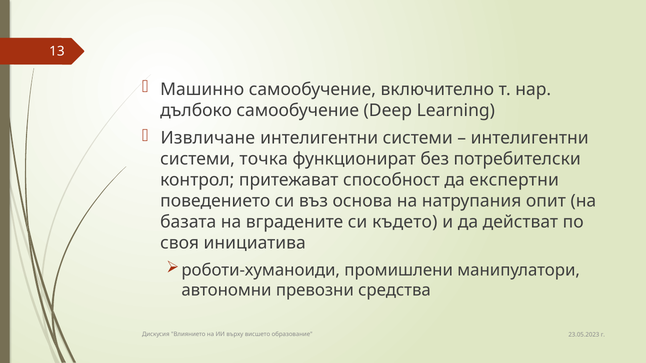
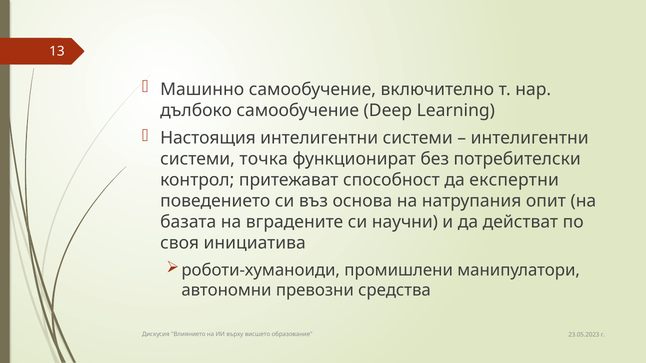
Извличане: Извличане -> Настоящия
където: където -> научни
